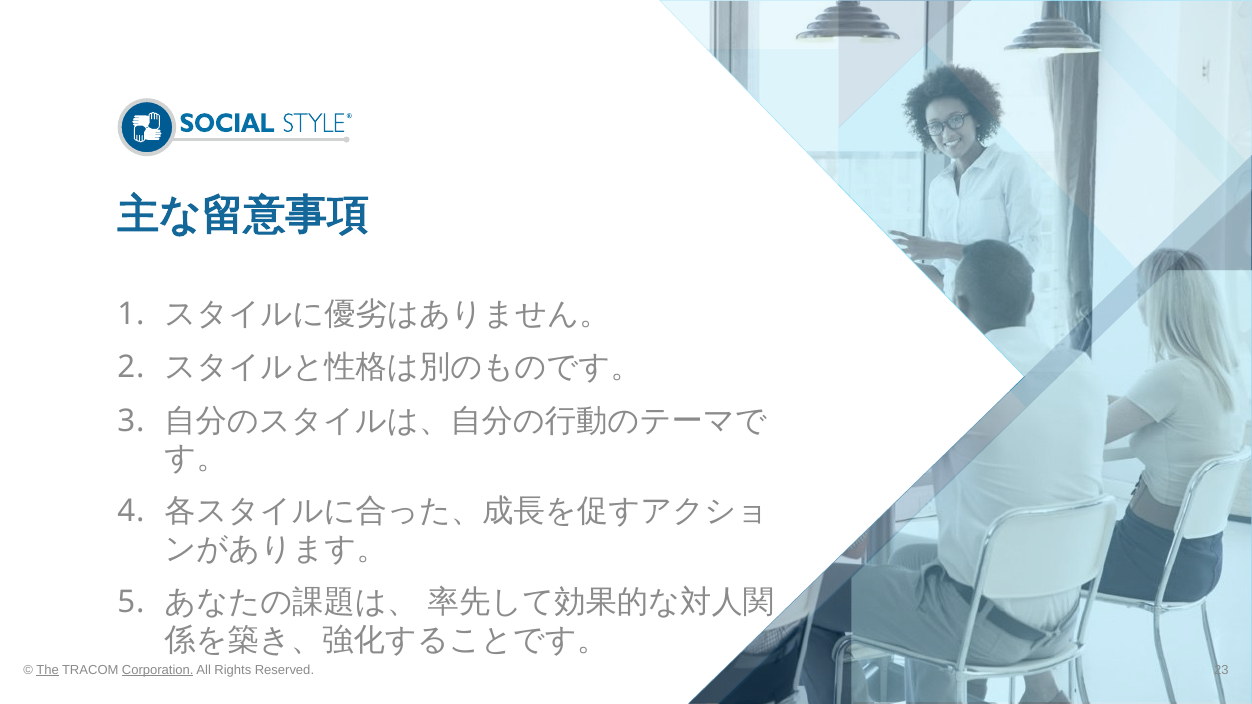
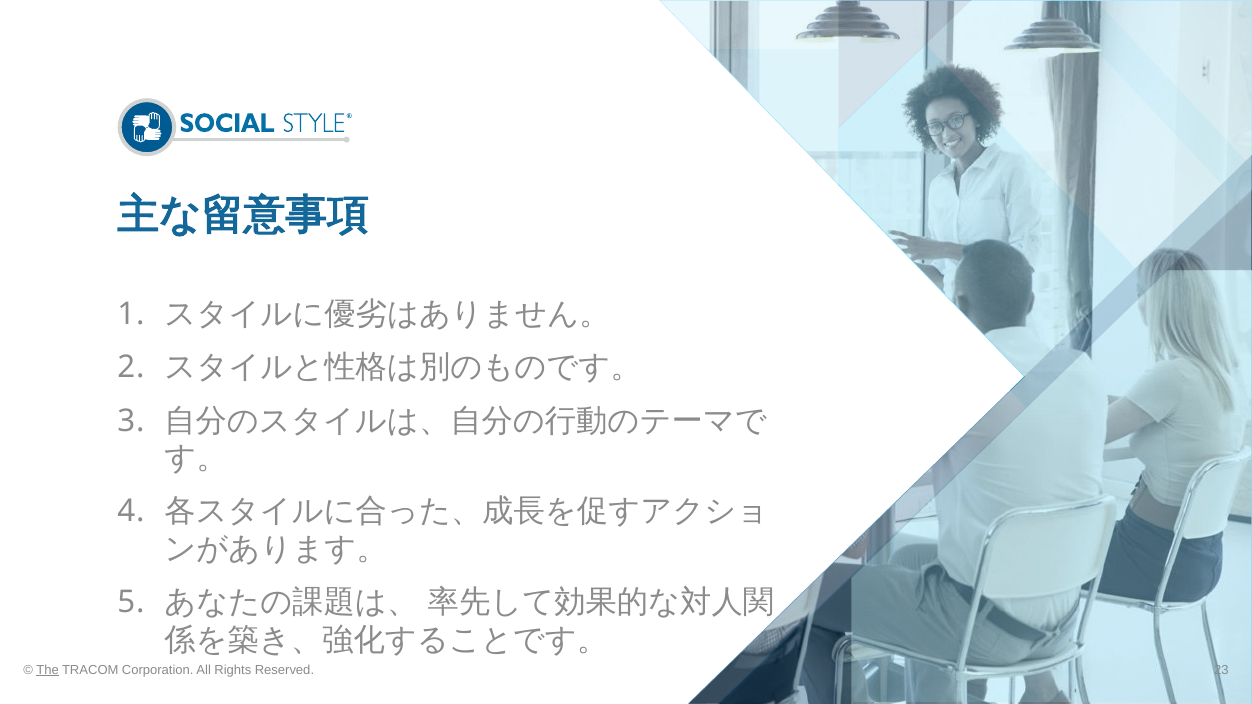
Corporation underline: present -> none
